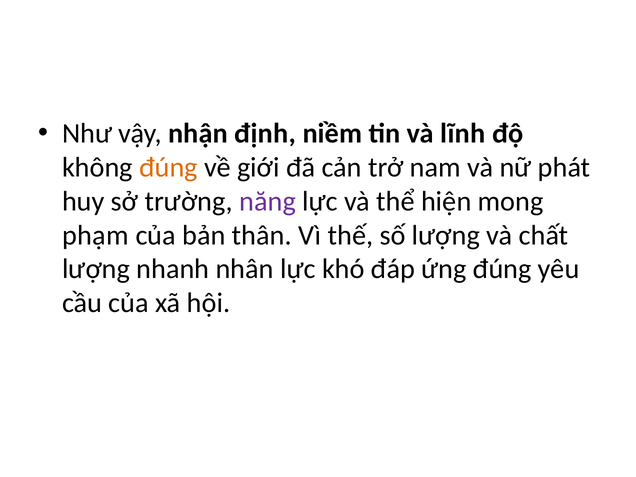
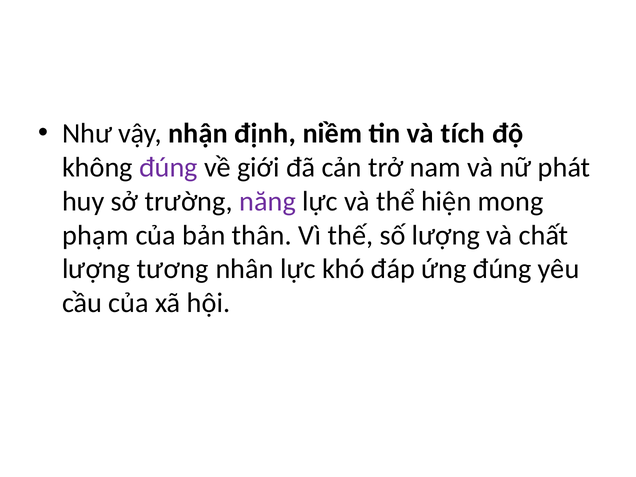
lĩnh: lĩnh -> tích
đúng at (168, 167) colour: orange -> purple
nhanh: nhanh -> tương
